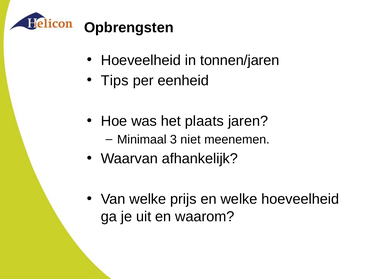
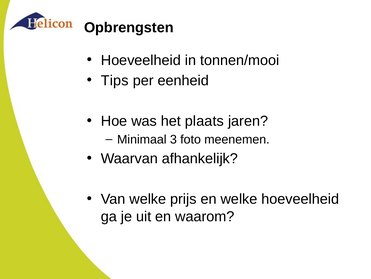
tonnen/jaren: tonnen/jaren -> tonnen/mooi
niet: niet -> foto
